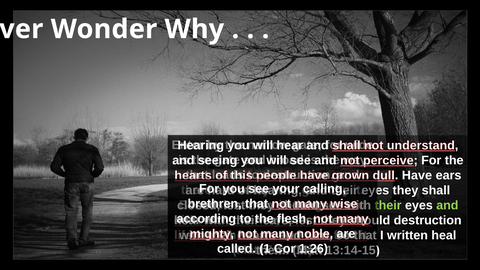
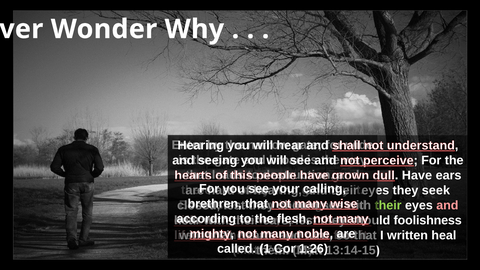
they shall: shall -> seek
and at (447, 205) colour: light green -> pink
destruction at (428, 220): destruction -> foolishness
